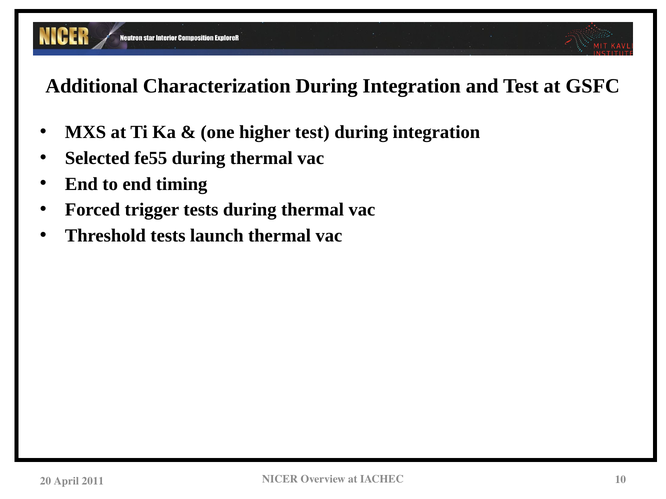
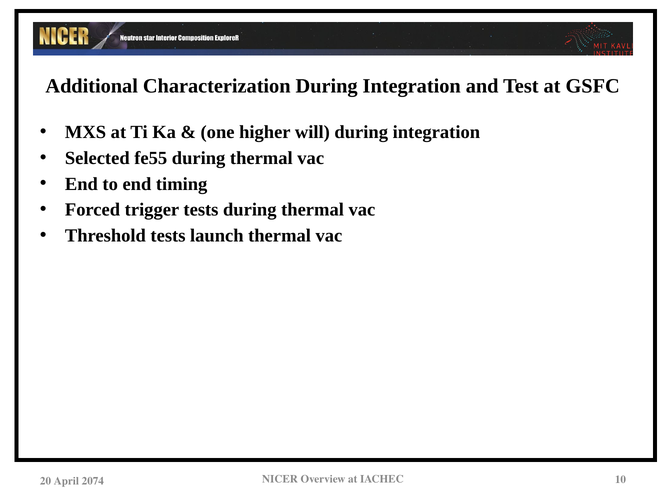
higher test: test -> will
2011: 2011 -> 2074
